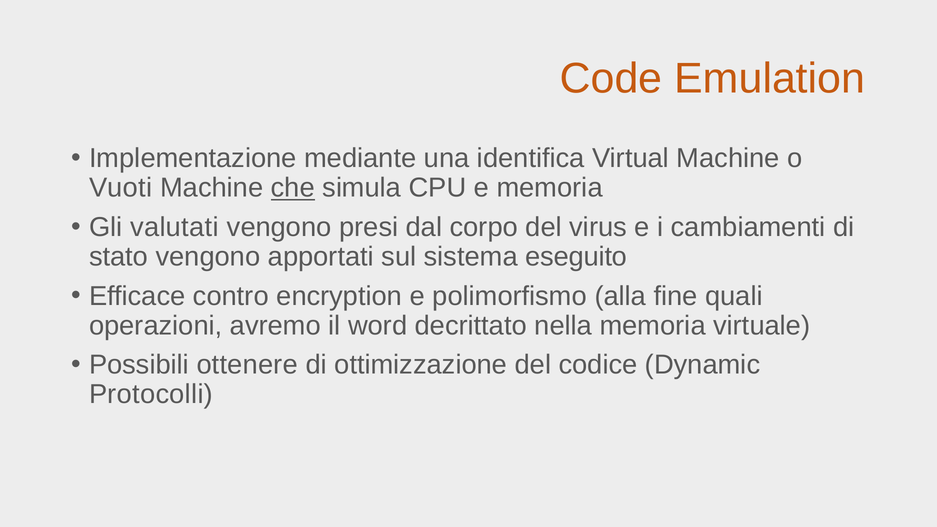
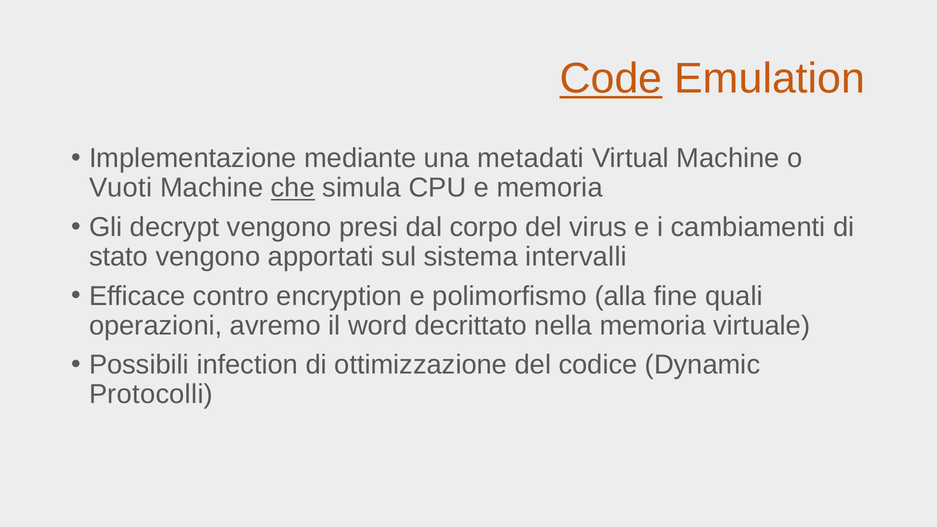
Code underline: none -> present
identifica: identifica -> metadati
valutati: valutati -> decrypt
eseguito: eseguito -> intervalli
ottenere: ottenere -> infection
